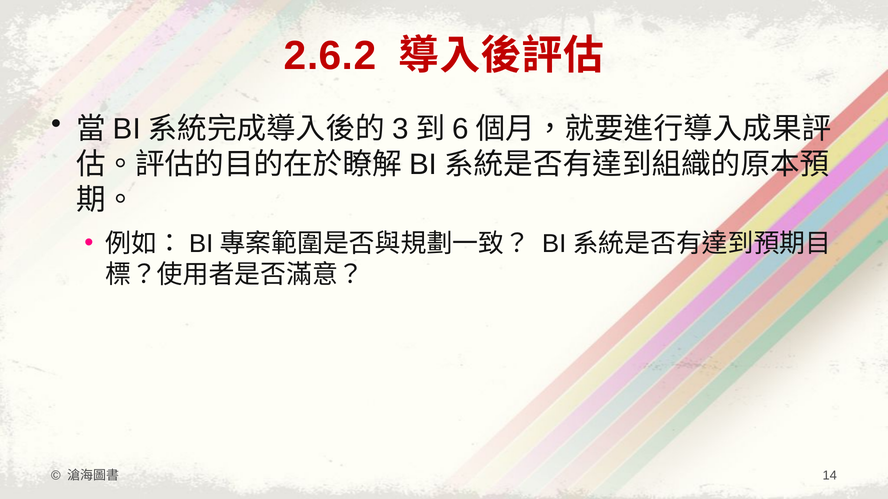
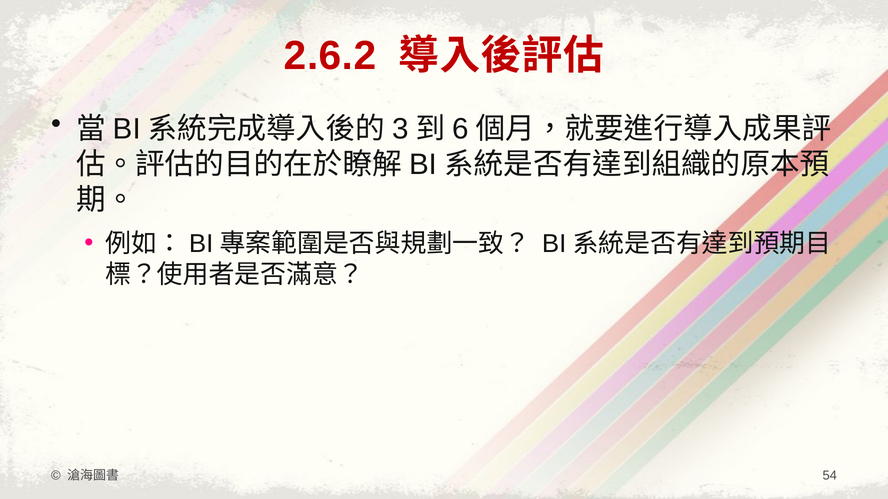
14: 14 -> 54
